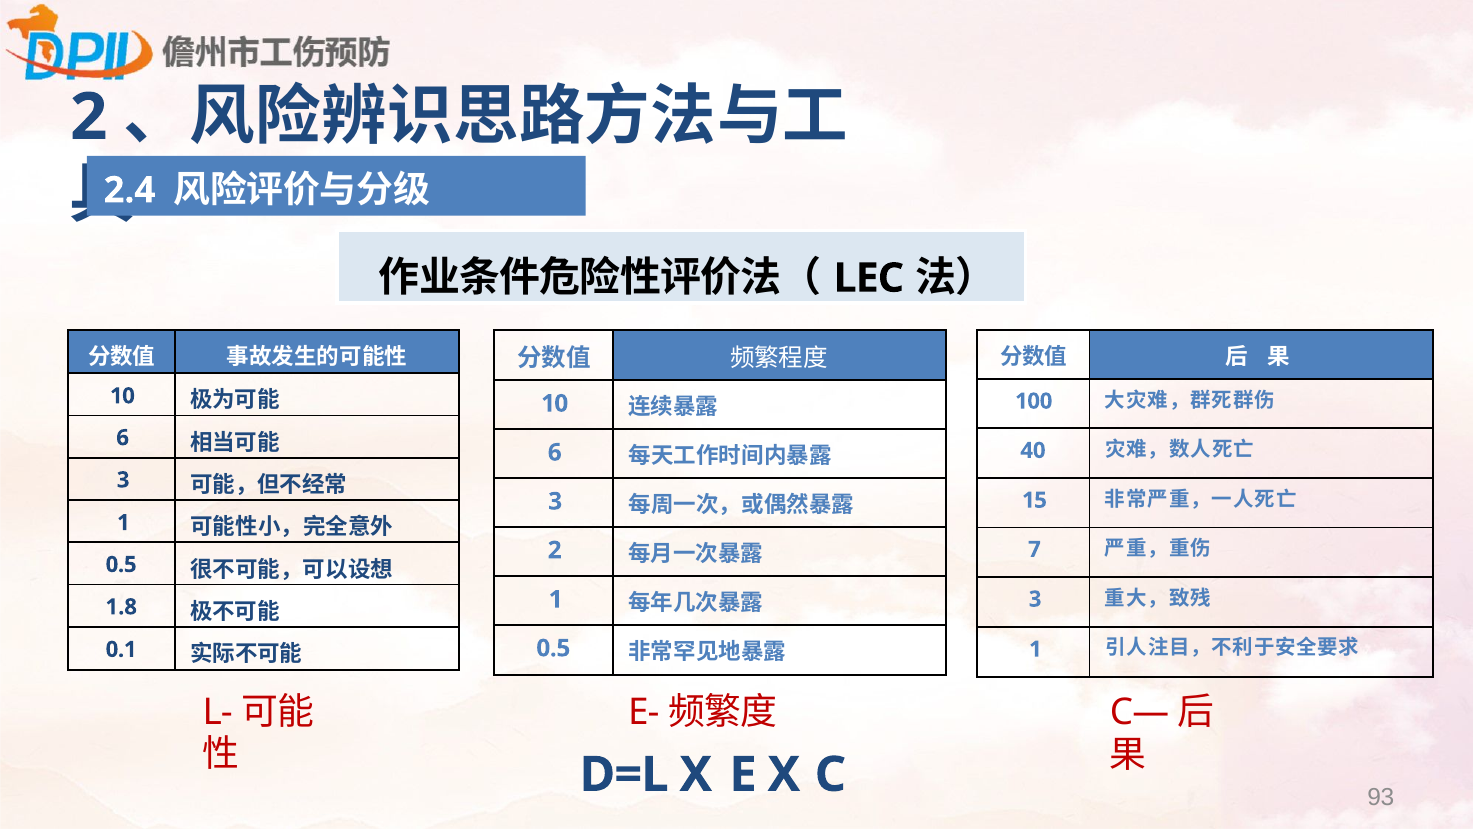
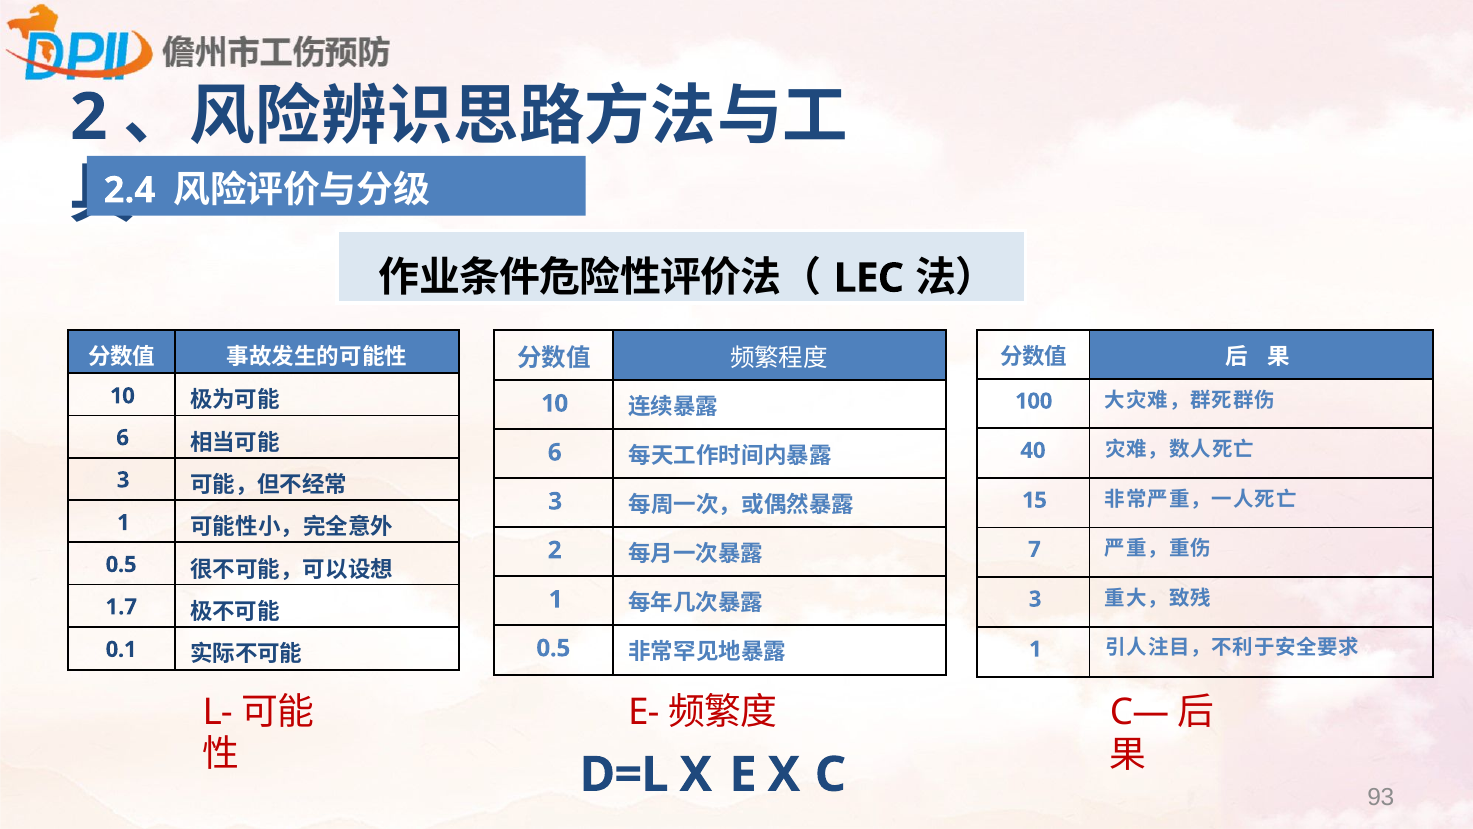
1.8: 1.8 -> 1.7
